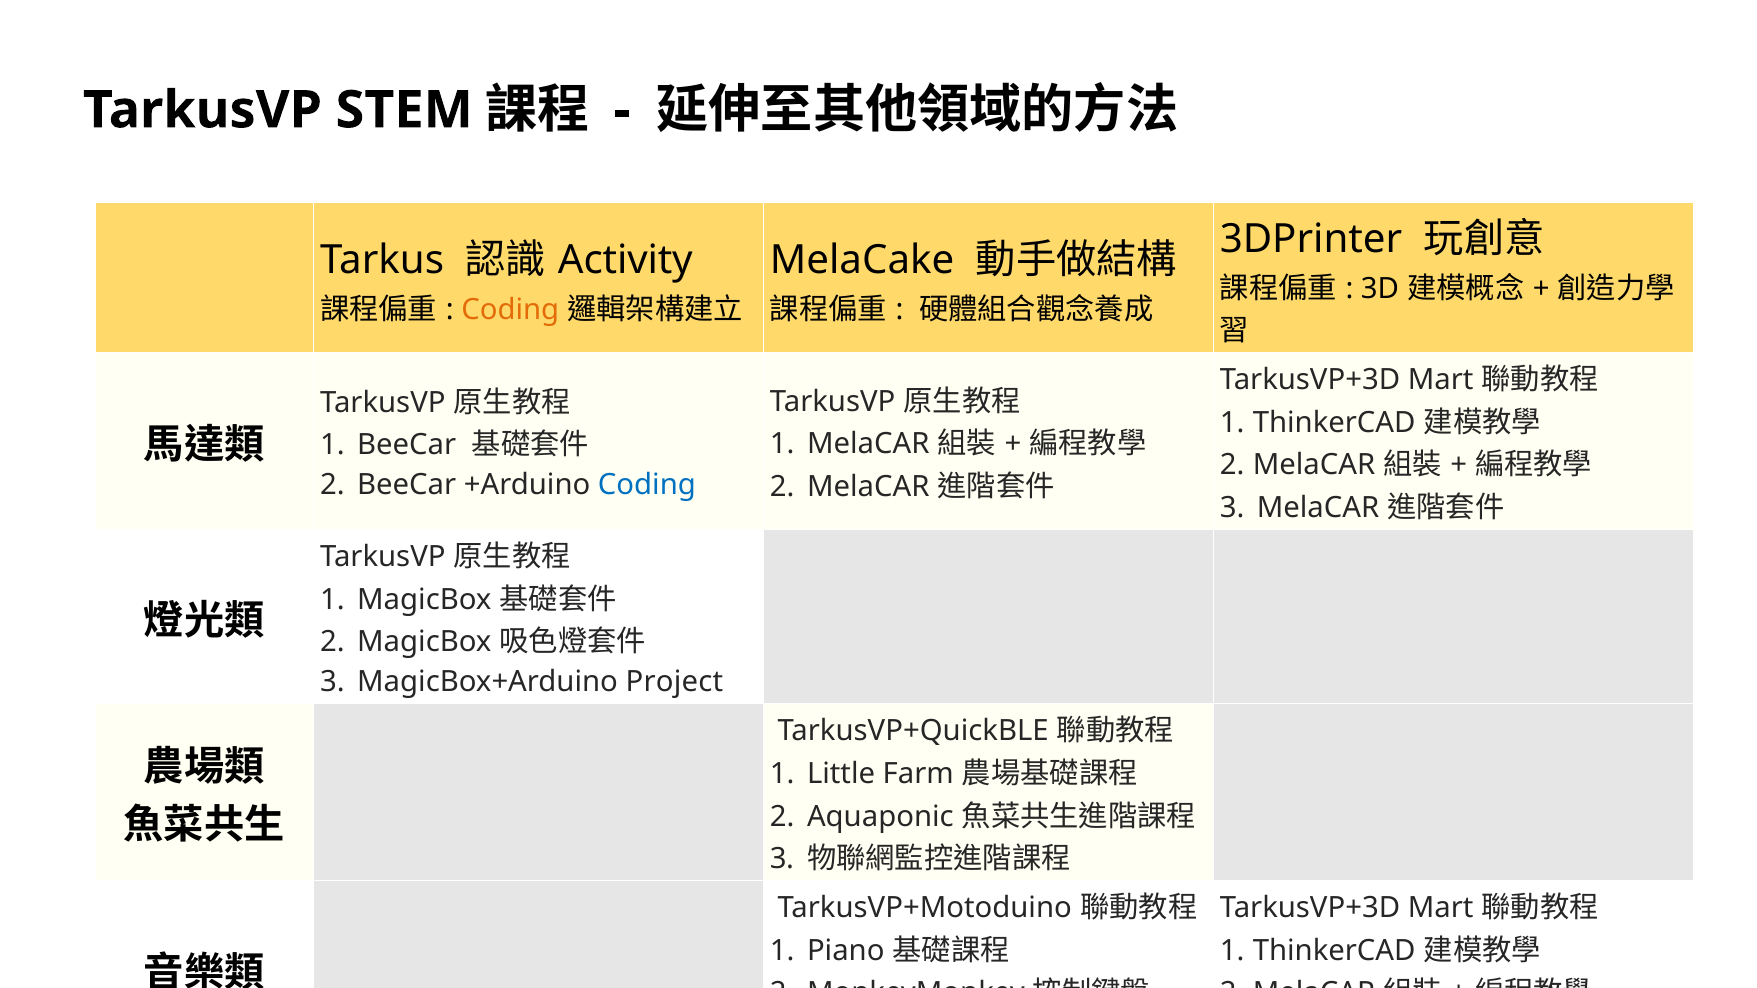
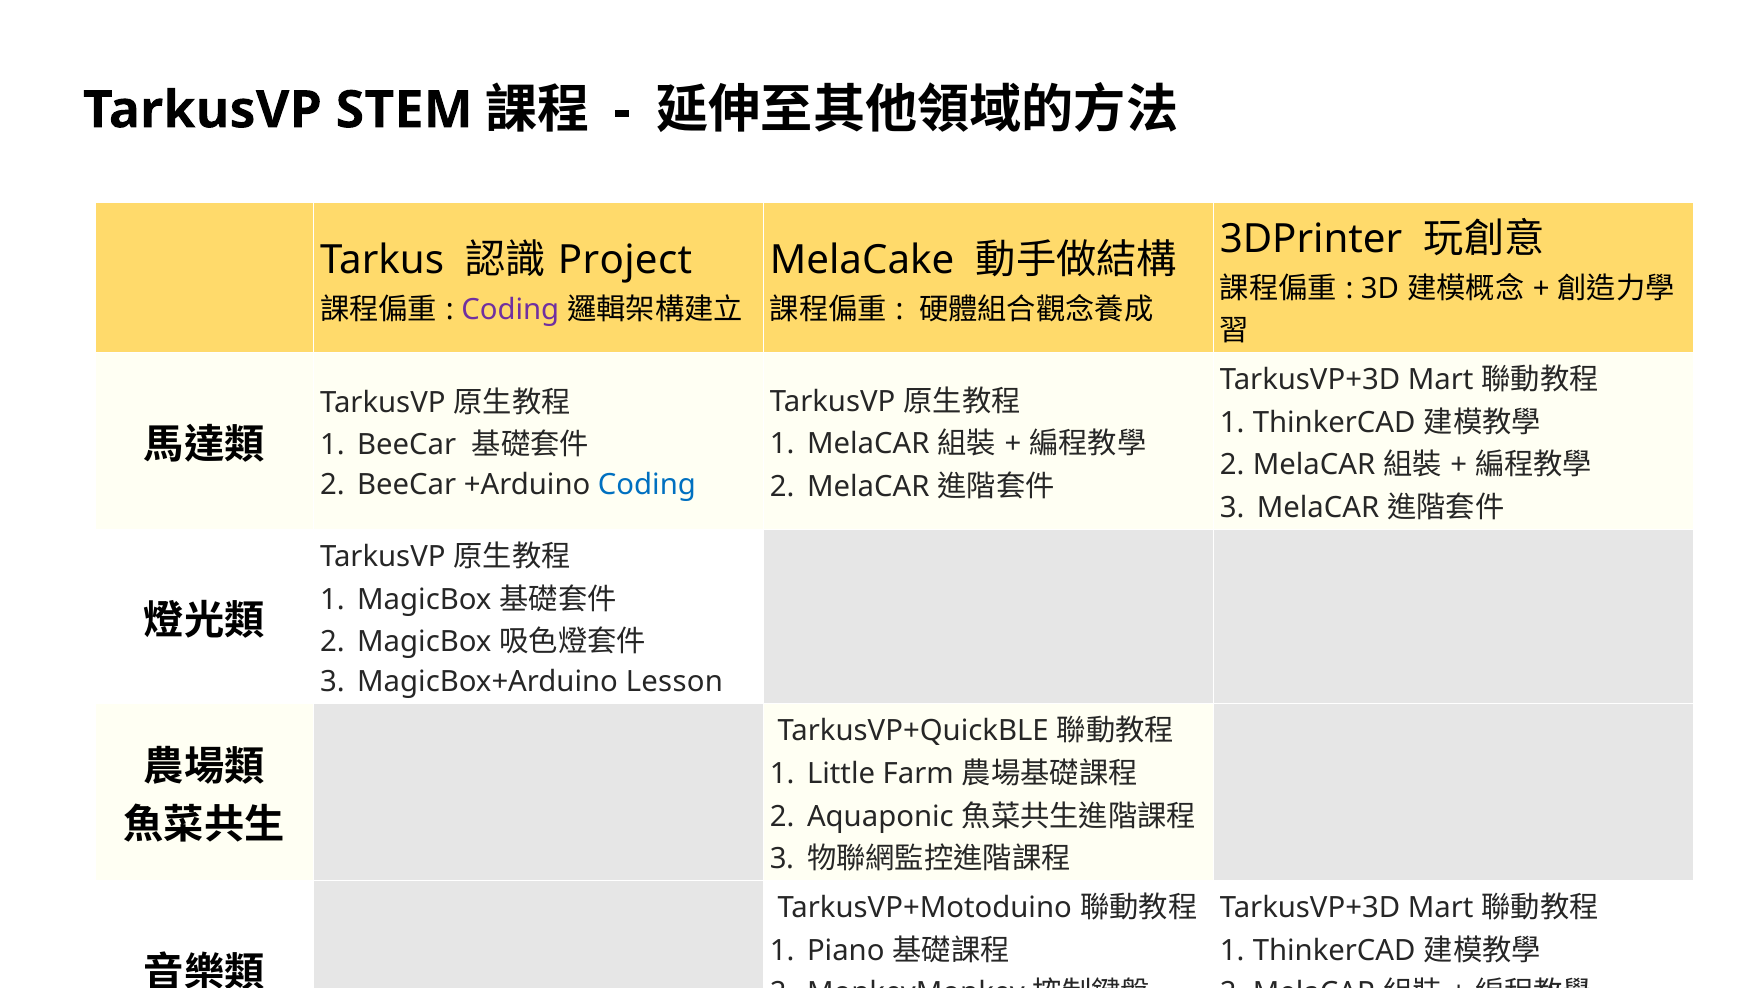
Activity: Activity -> Project
Coding at (510, 310) colour: orange -> purple
Project: Project -> Lesson
